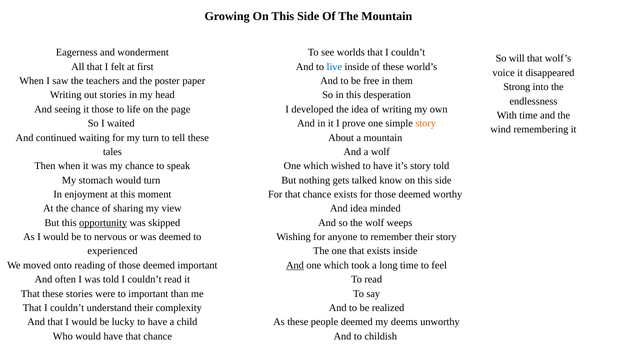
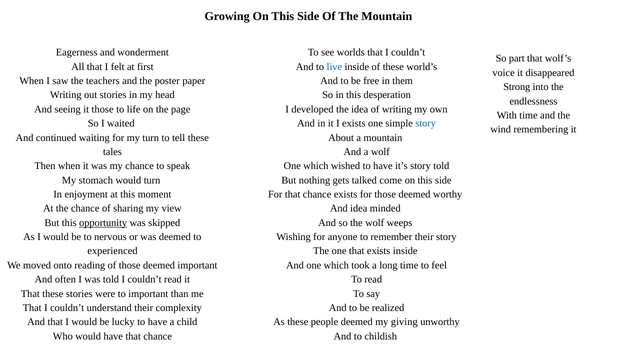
will: will -> part
I prove: prove -> exists
story at (426, 123) colour: orange -> blue
know: know -> come
And at (295, 265) underline: present -> none
deems: deems -> giving
